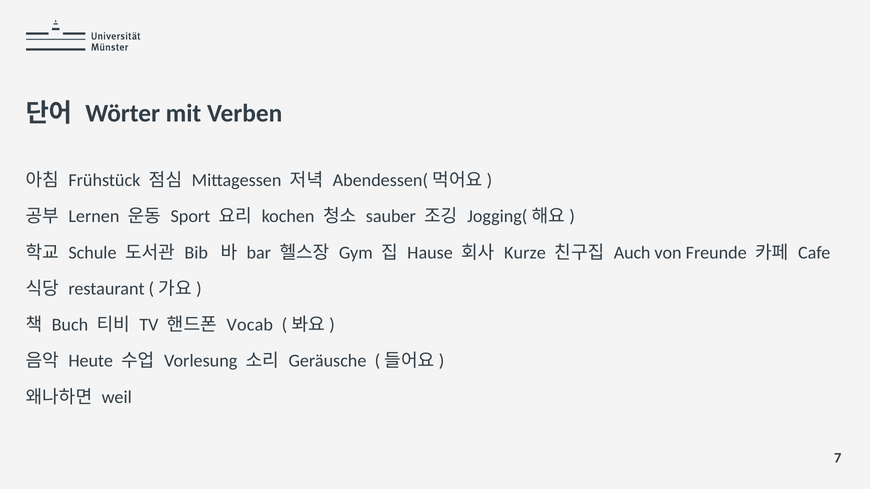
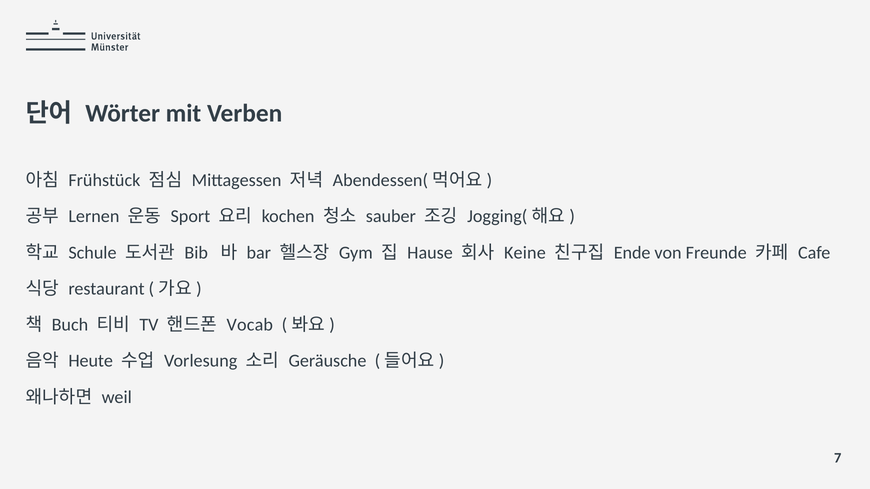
Kurze: Kurze -> Keine
Auch: Auch -> Ende
